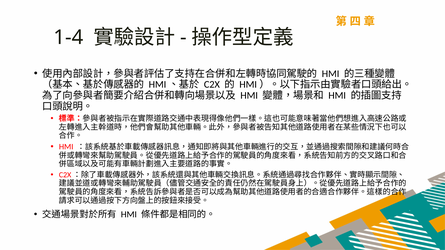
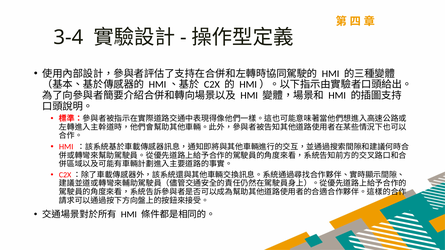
1-4: 1-4 -> 3-4
